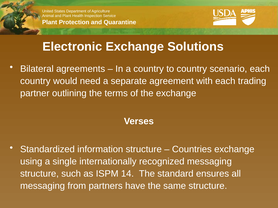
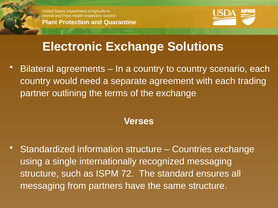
14: 14 -> 72
